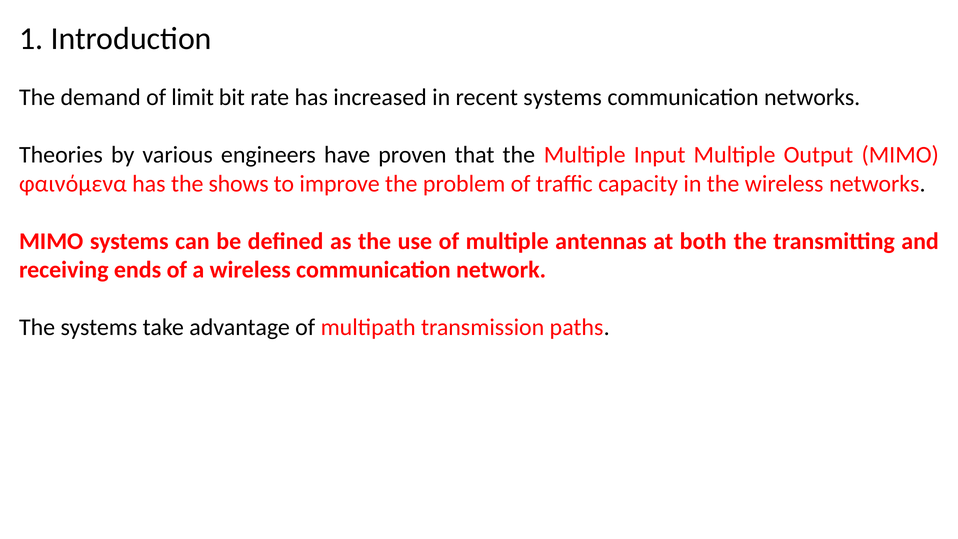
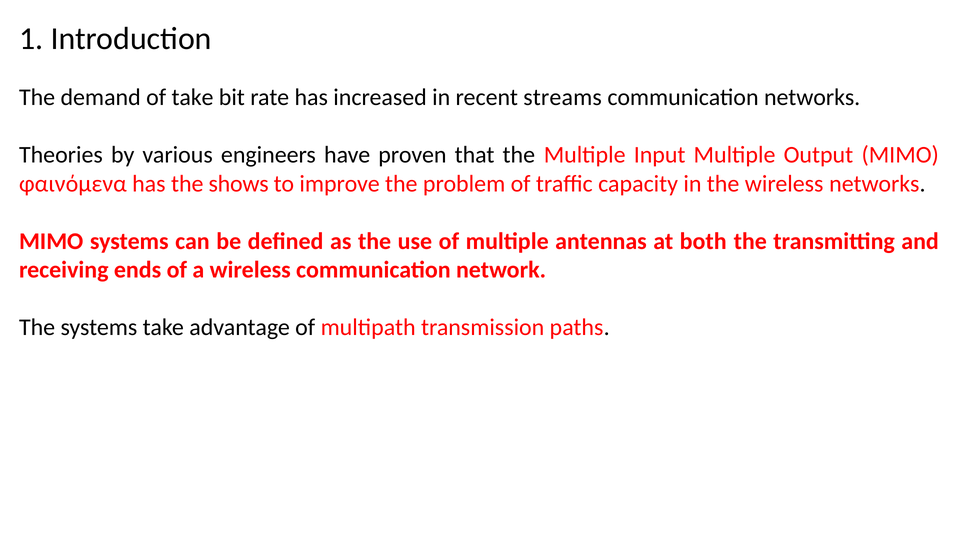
of limit: limit -> take
recent systems: systems -> streams
